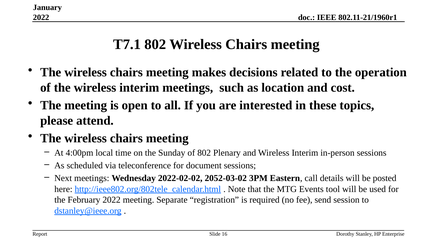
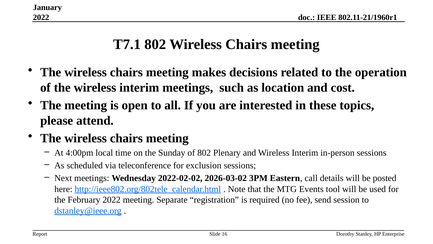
document: document -> exclusion
2052-03-02: 2052-03-02 -> 2026-03-02
